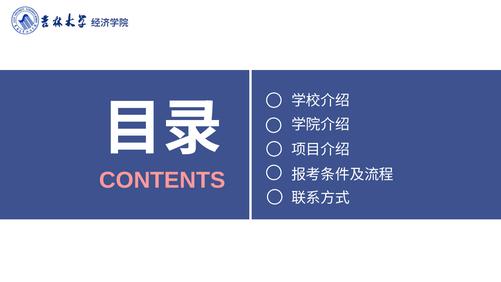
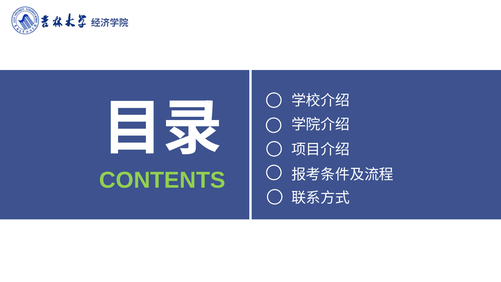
CONTENTS colour: pink -> light green
